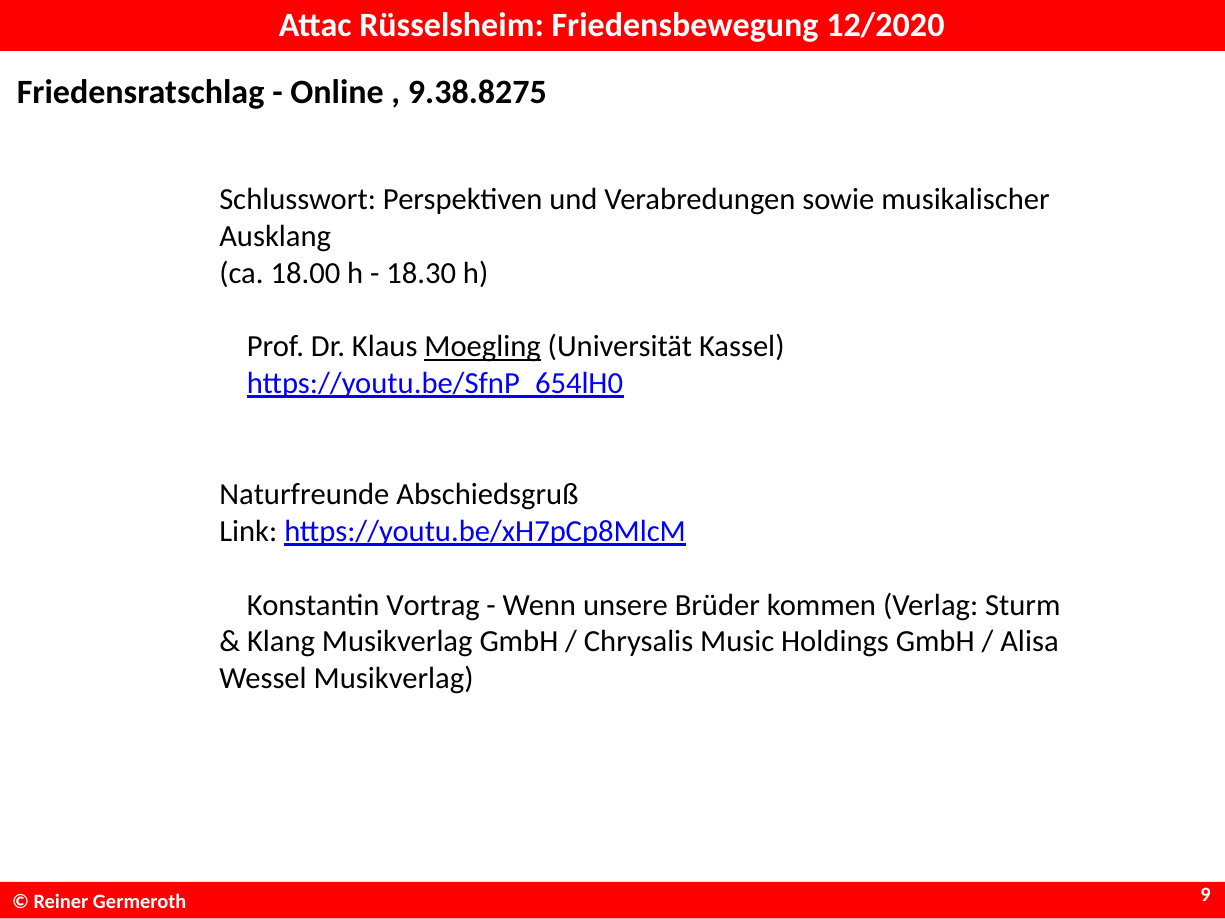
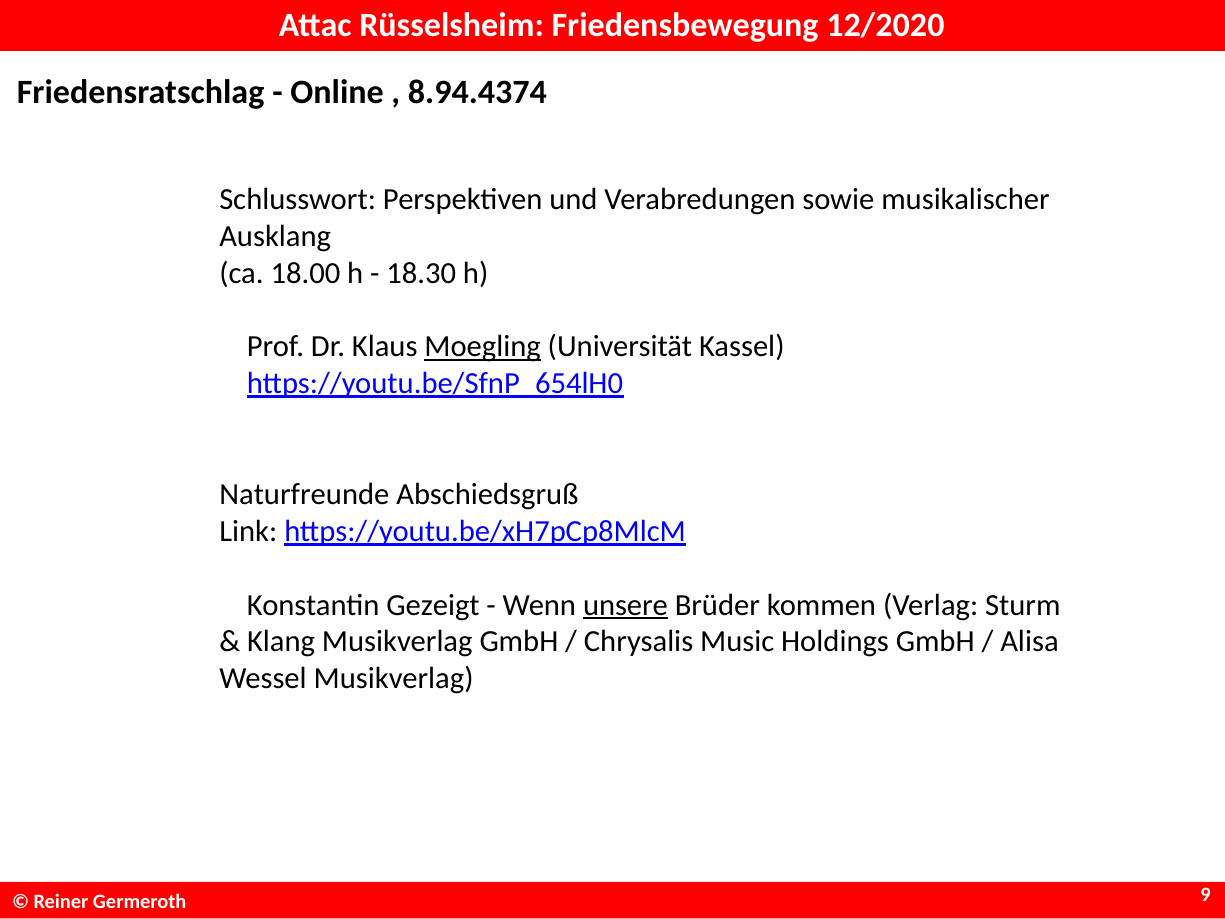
9.38.8275: 9.38.8275 -> 8.94.4374
Vortrag: Vortrag -> Gezeigt
unsere underline: none -> present
